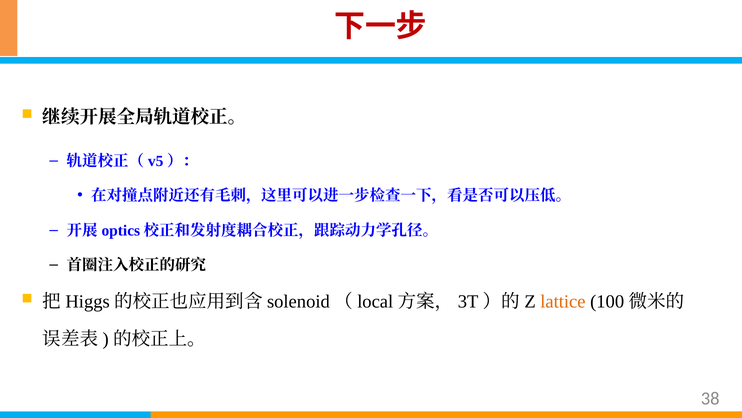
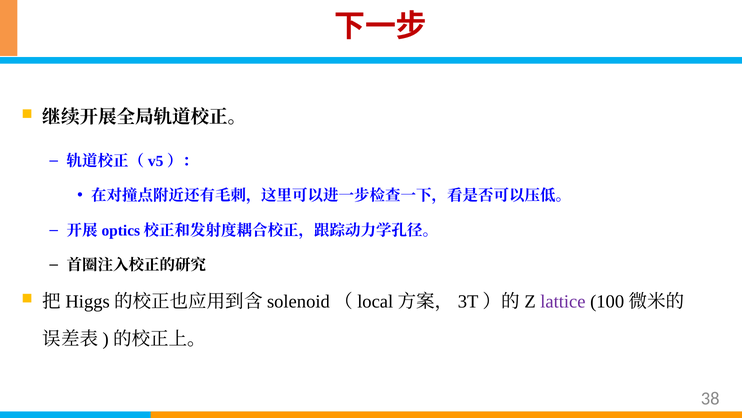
lattice colour: orange -> purple
